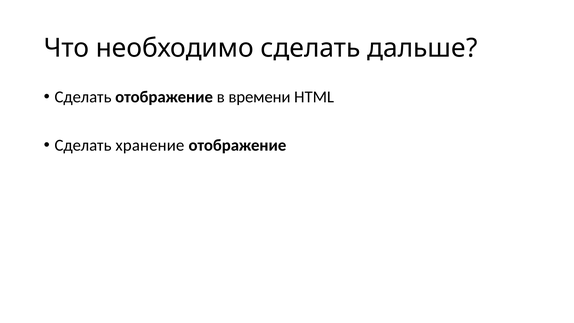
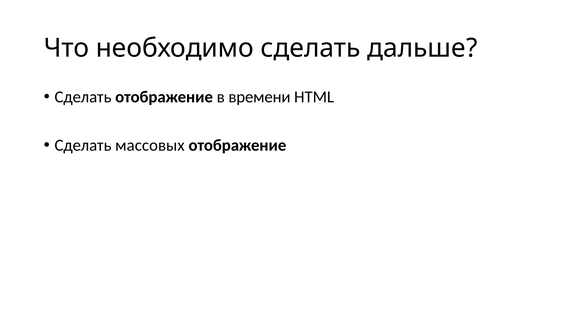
хранение: хранение -> массовых
